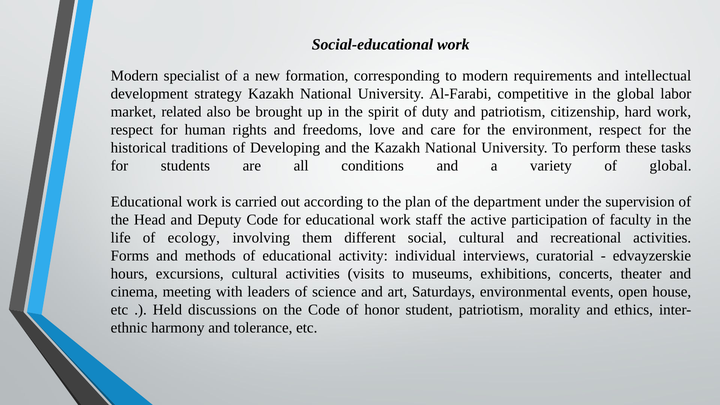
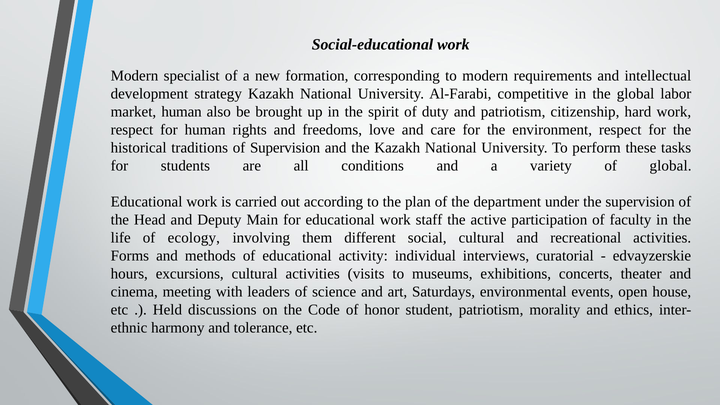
market related: related -> human
of Developing: Developing -> Supervision
Deputy Code: Code -> Main
